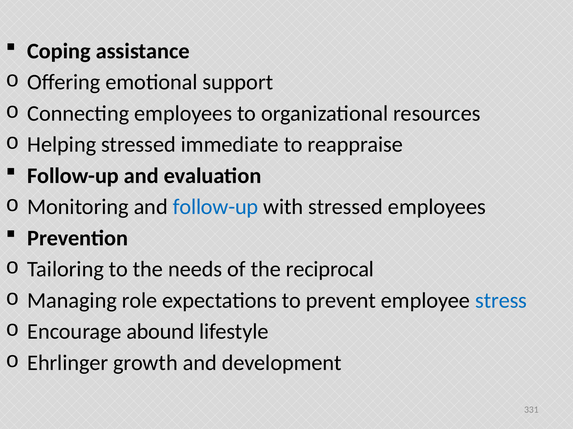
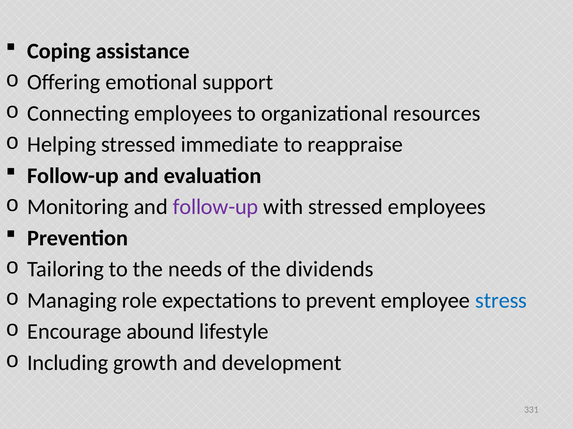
follow-up at (216, 207) colour: blue -> purple
reciprocal: reciprocal -> dividends
Ehrlinger: Ehrlinger -> Including
